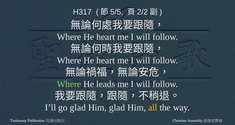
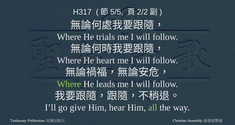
heart at (106, 37): heart -> trials
go glad: glad -> give
Him glad: glad -> hear
all colour: yellow -> light green
